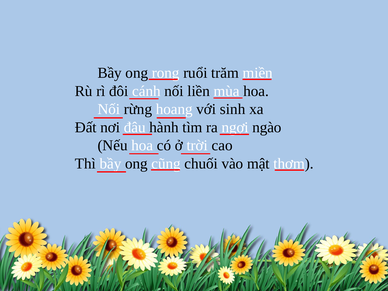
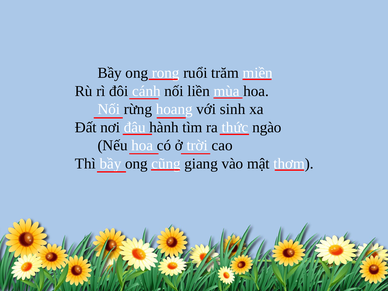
ngợi: ngợi -> thức
chuối: chuối -> giang
